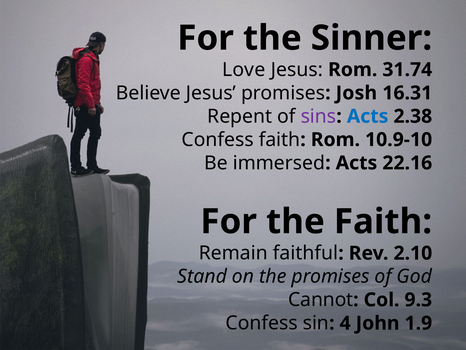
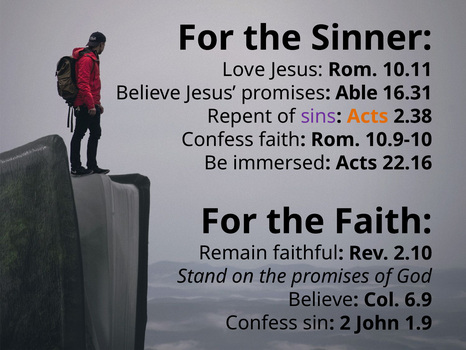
31.74: 31.74 -> 10.11
Josh: Josh -> Able
Acts at (368, 116) colour: blue -> orange
Cannot at (321, 299): Cannot -> Believe
9.3: 9.3 -> 6.9
4: 4 -> 2
